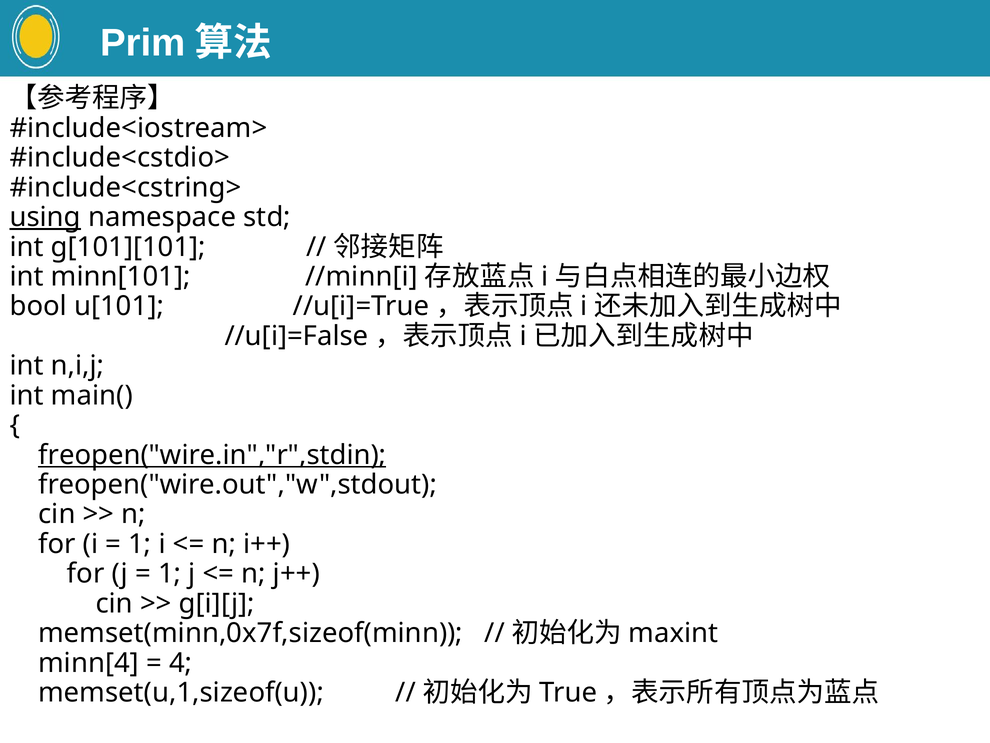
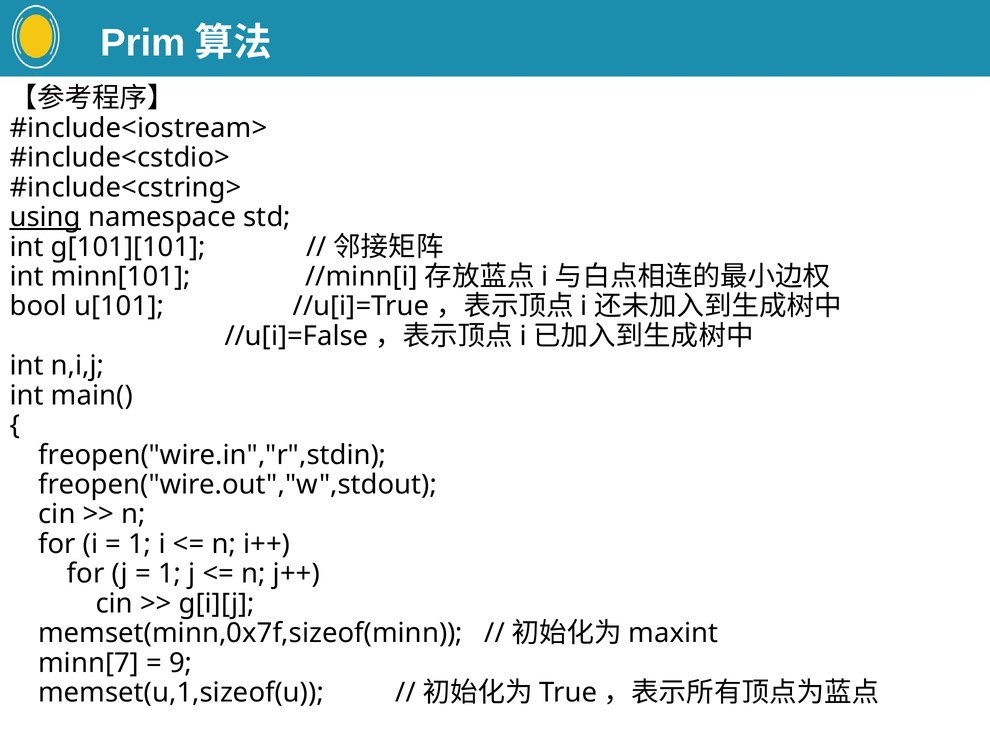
freopen("wire.in","r",stdin underline: present -> none
minn[4: minn[4 -> minn[7
4: 4 -> 9
